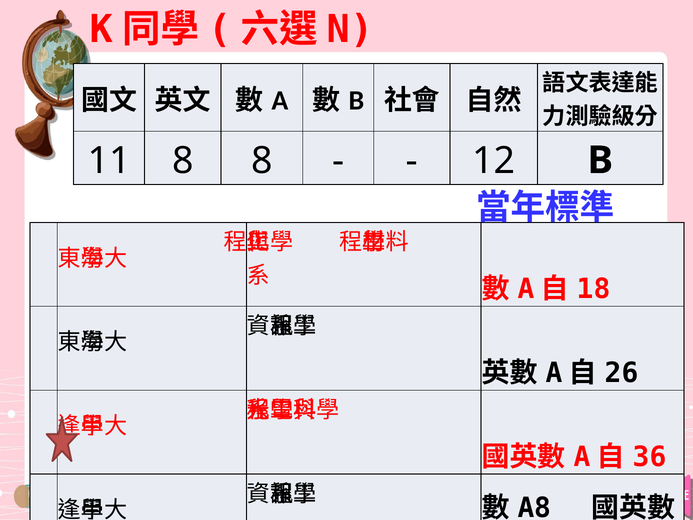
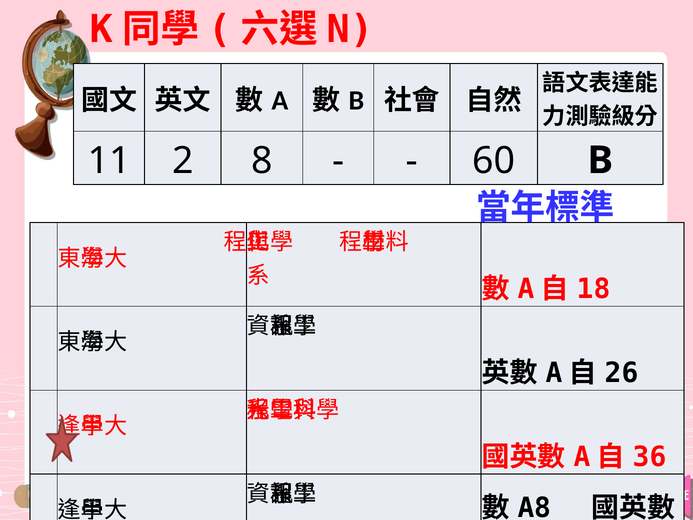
11 8: 8 -> 2
12: 12 -> 60
